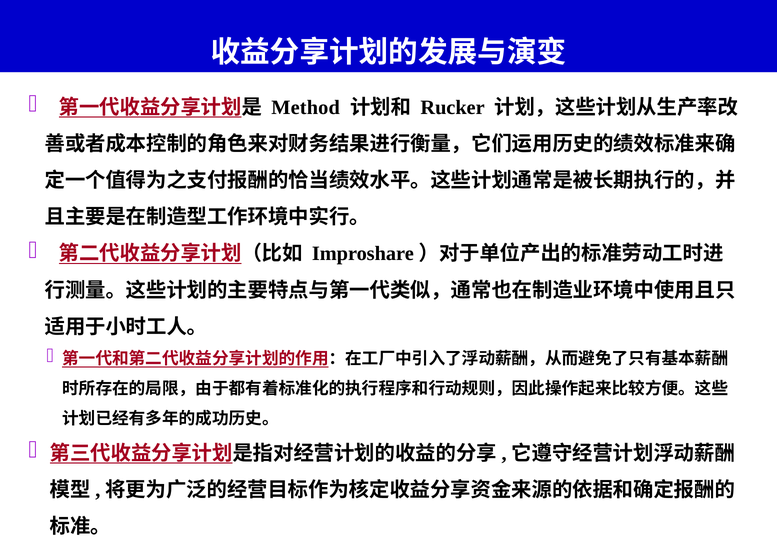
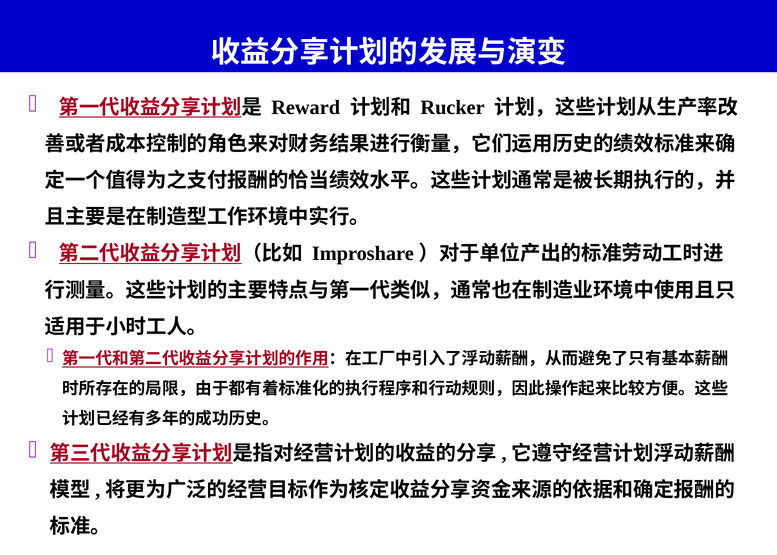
Method: Method -> Reward
